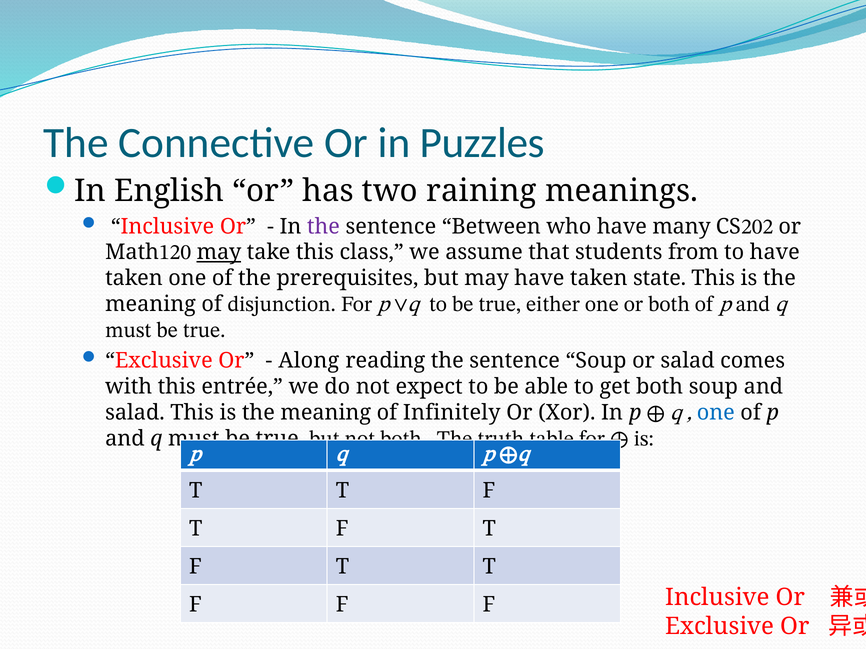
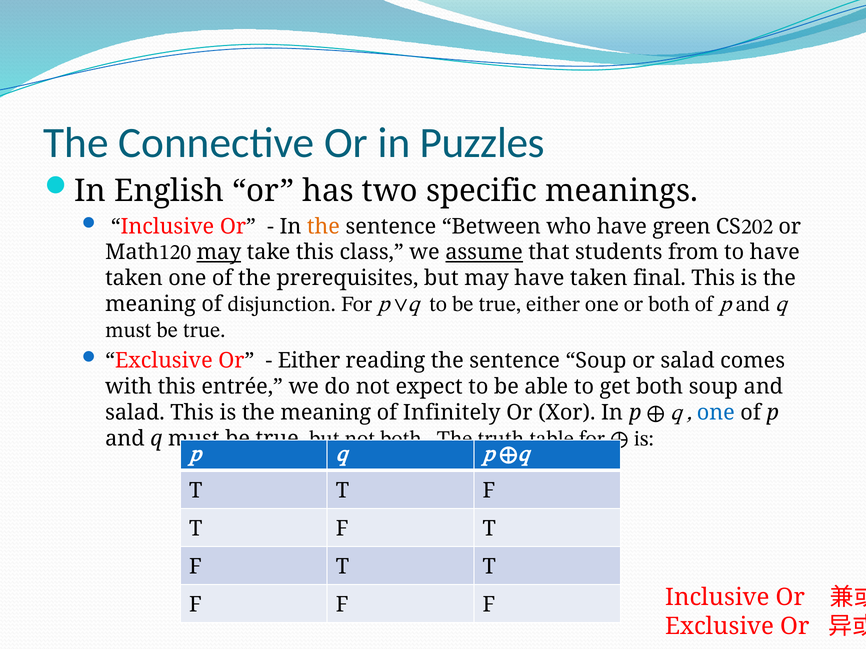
raining: raining -> specific
the at (323, 227) colour: purple -> orange
many: many -> green
assume underline: none -> present
state: state -> final
Along at (309, 361): Along -> Either
